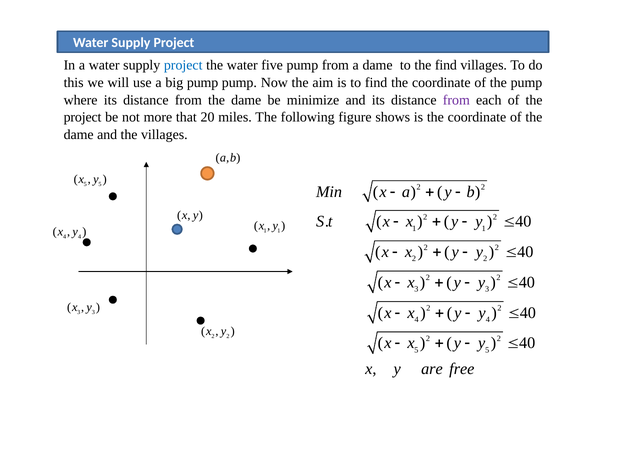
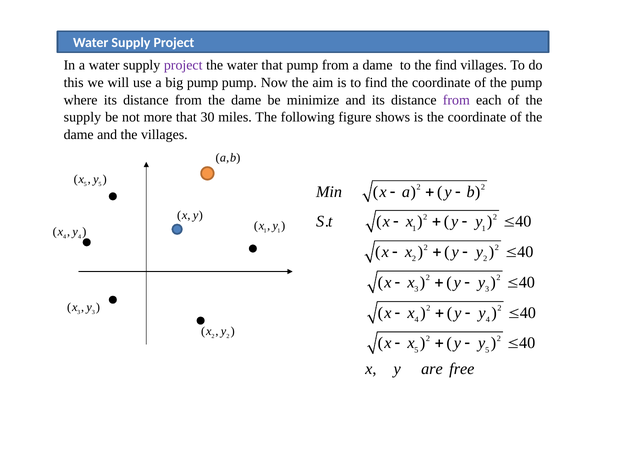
project at (183, 65) colour: blue -> purple
water five: five -> that
project at (83, 117): project -> supply
20: 20 -> 30
